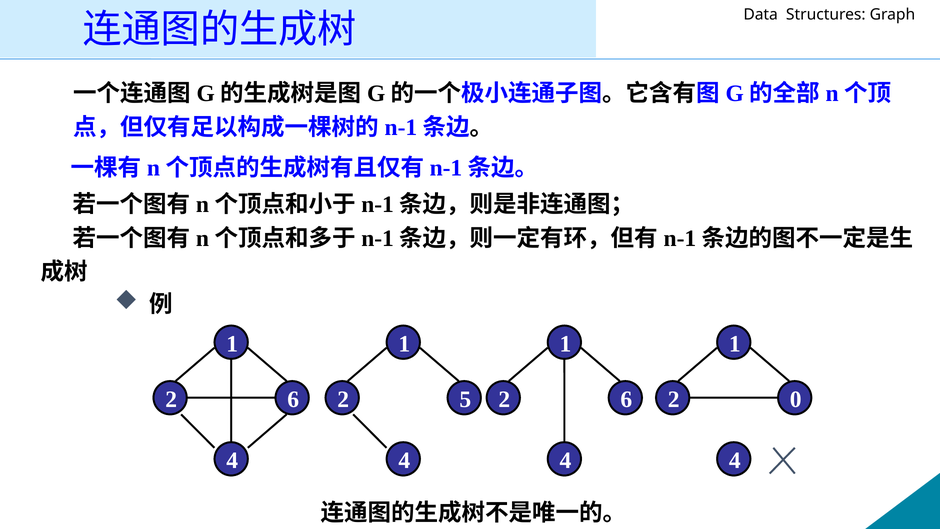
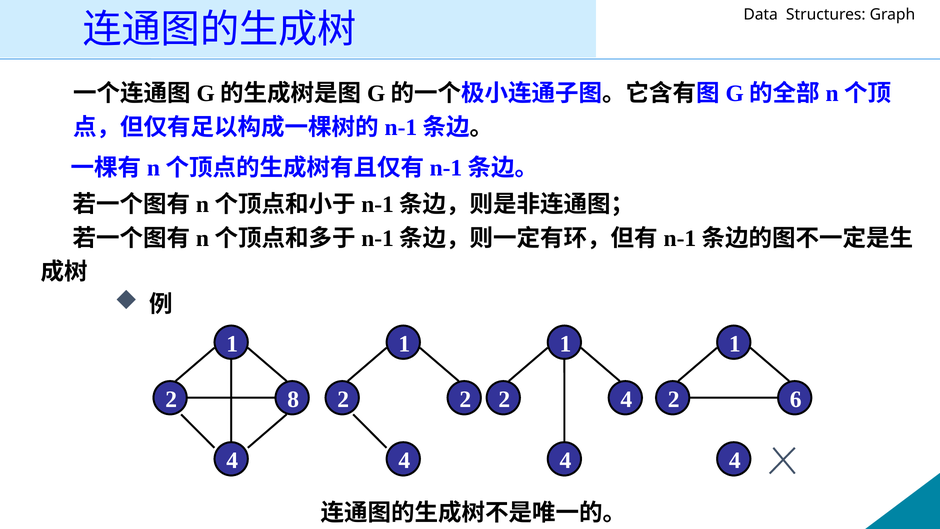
6 at (293, 399): 6 -> 8
2 5: 5 -> 2
6 at (626, 399): 6 -> 4
0: 0 -> 6
